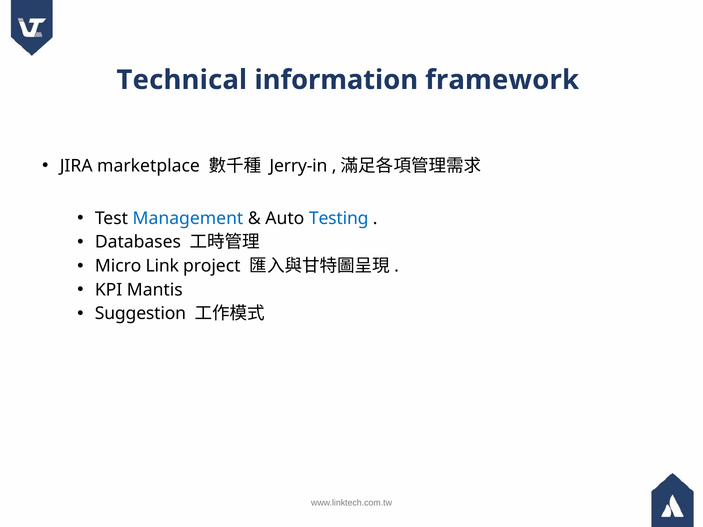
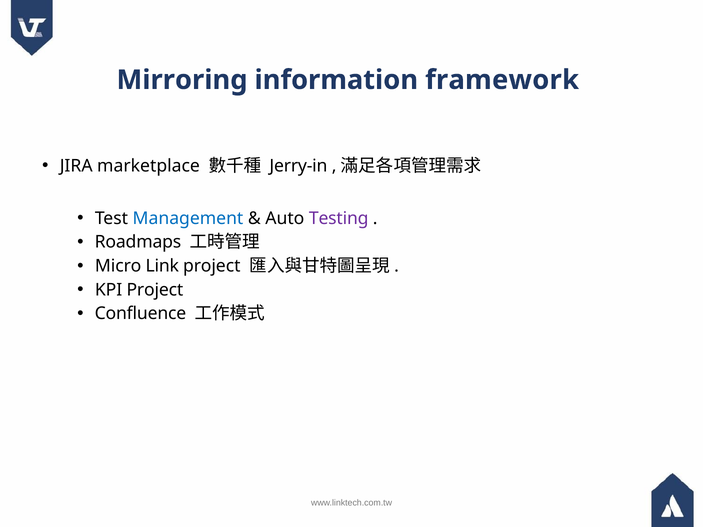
Technical: Technical -> Mirroring
Testing colour: blue -> purple
Databases: Databases -> Roadmaps
KPI Mantis: Mantis -> Project
Suggestion: Suggestion -> Confluence
